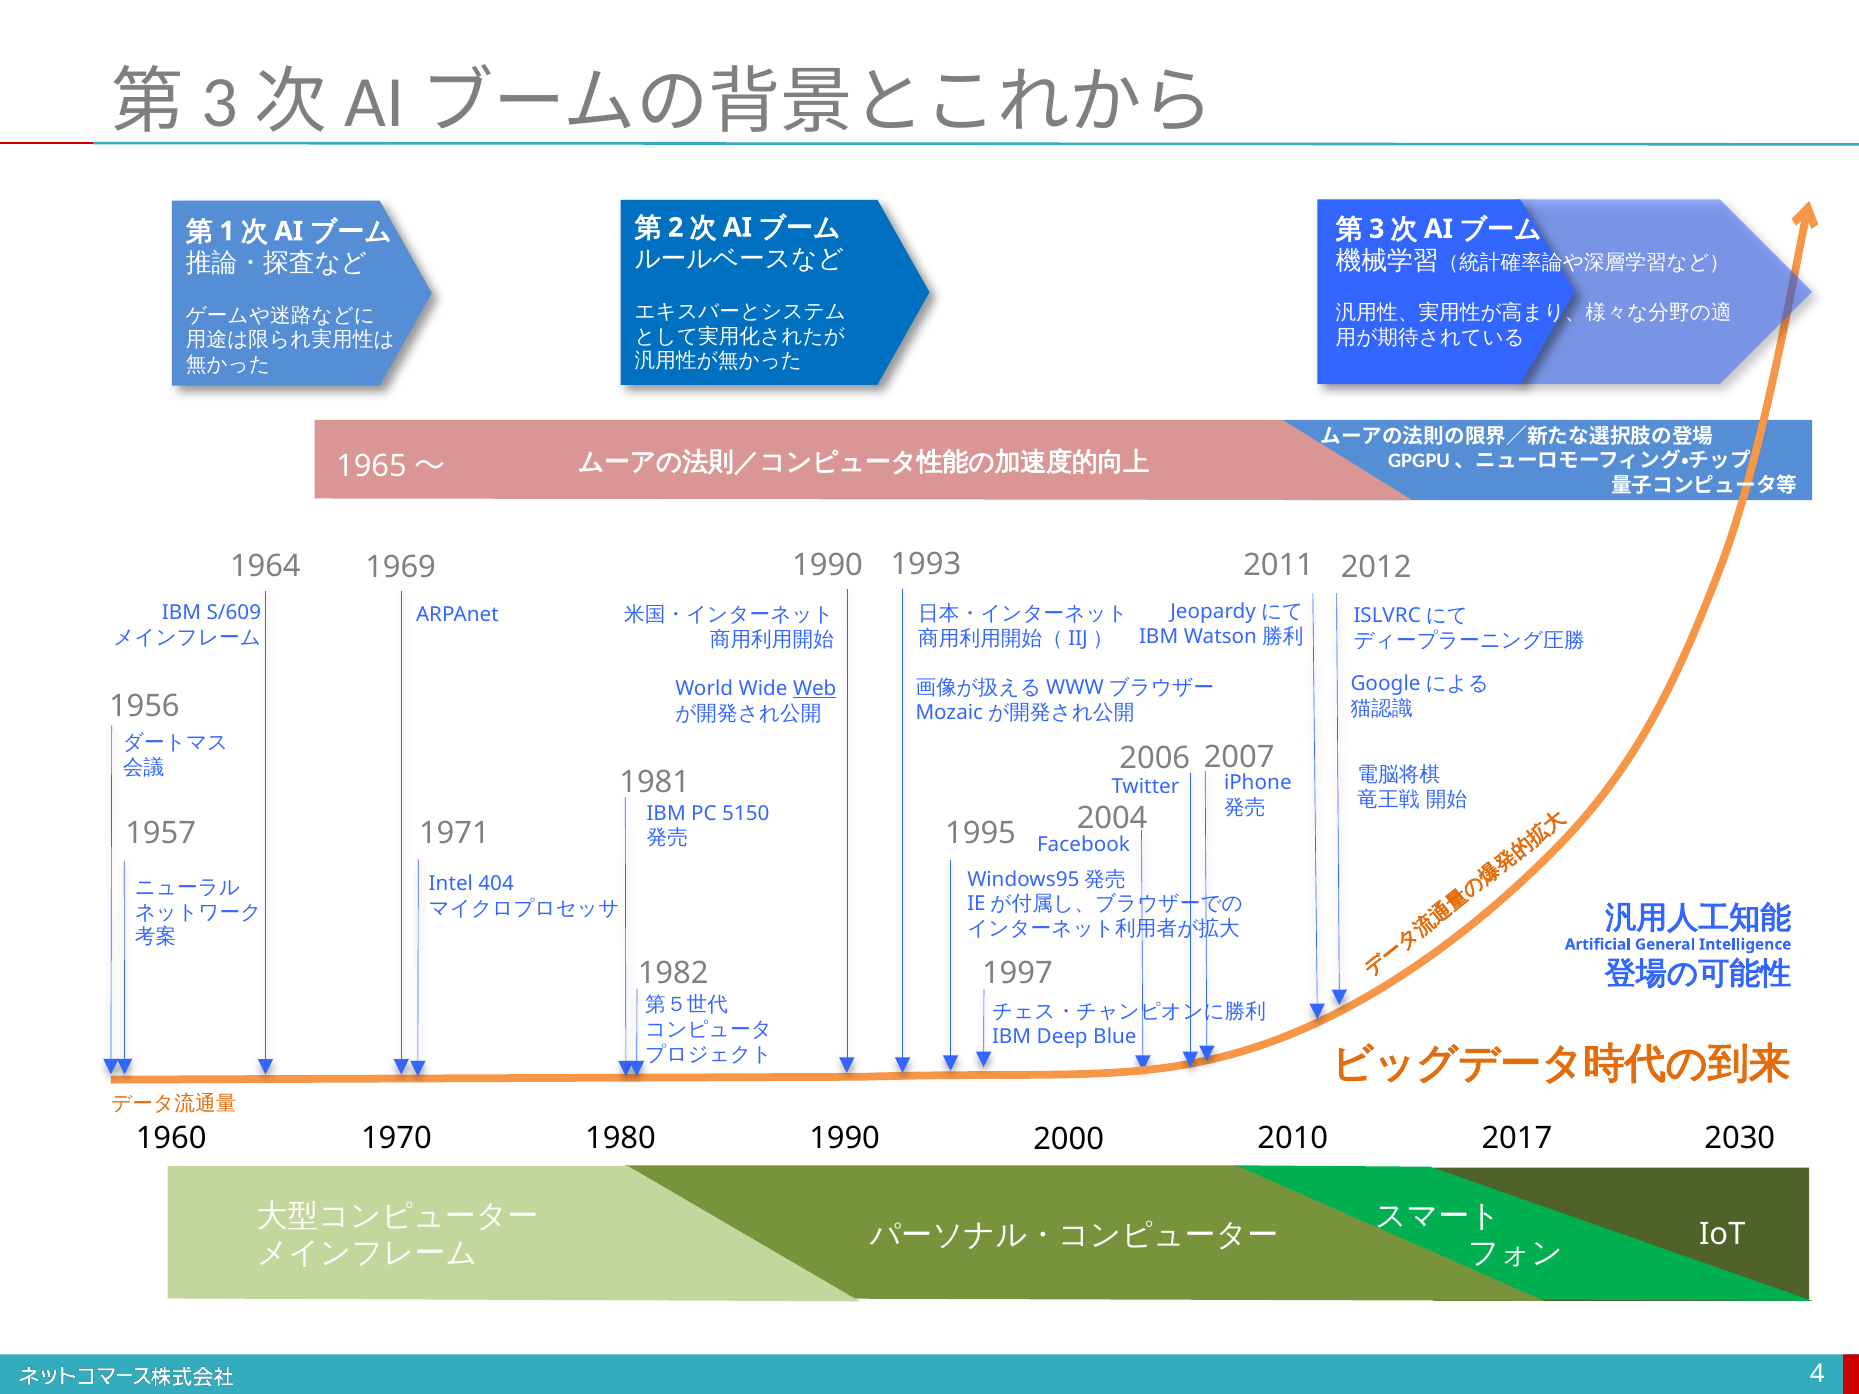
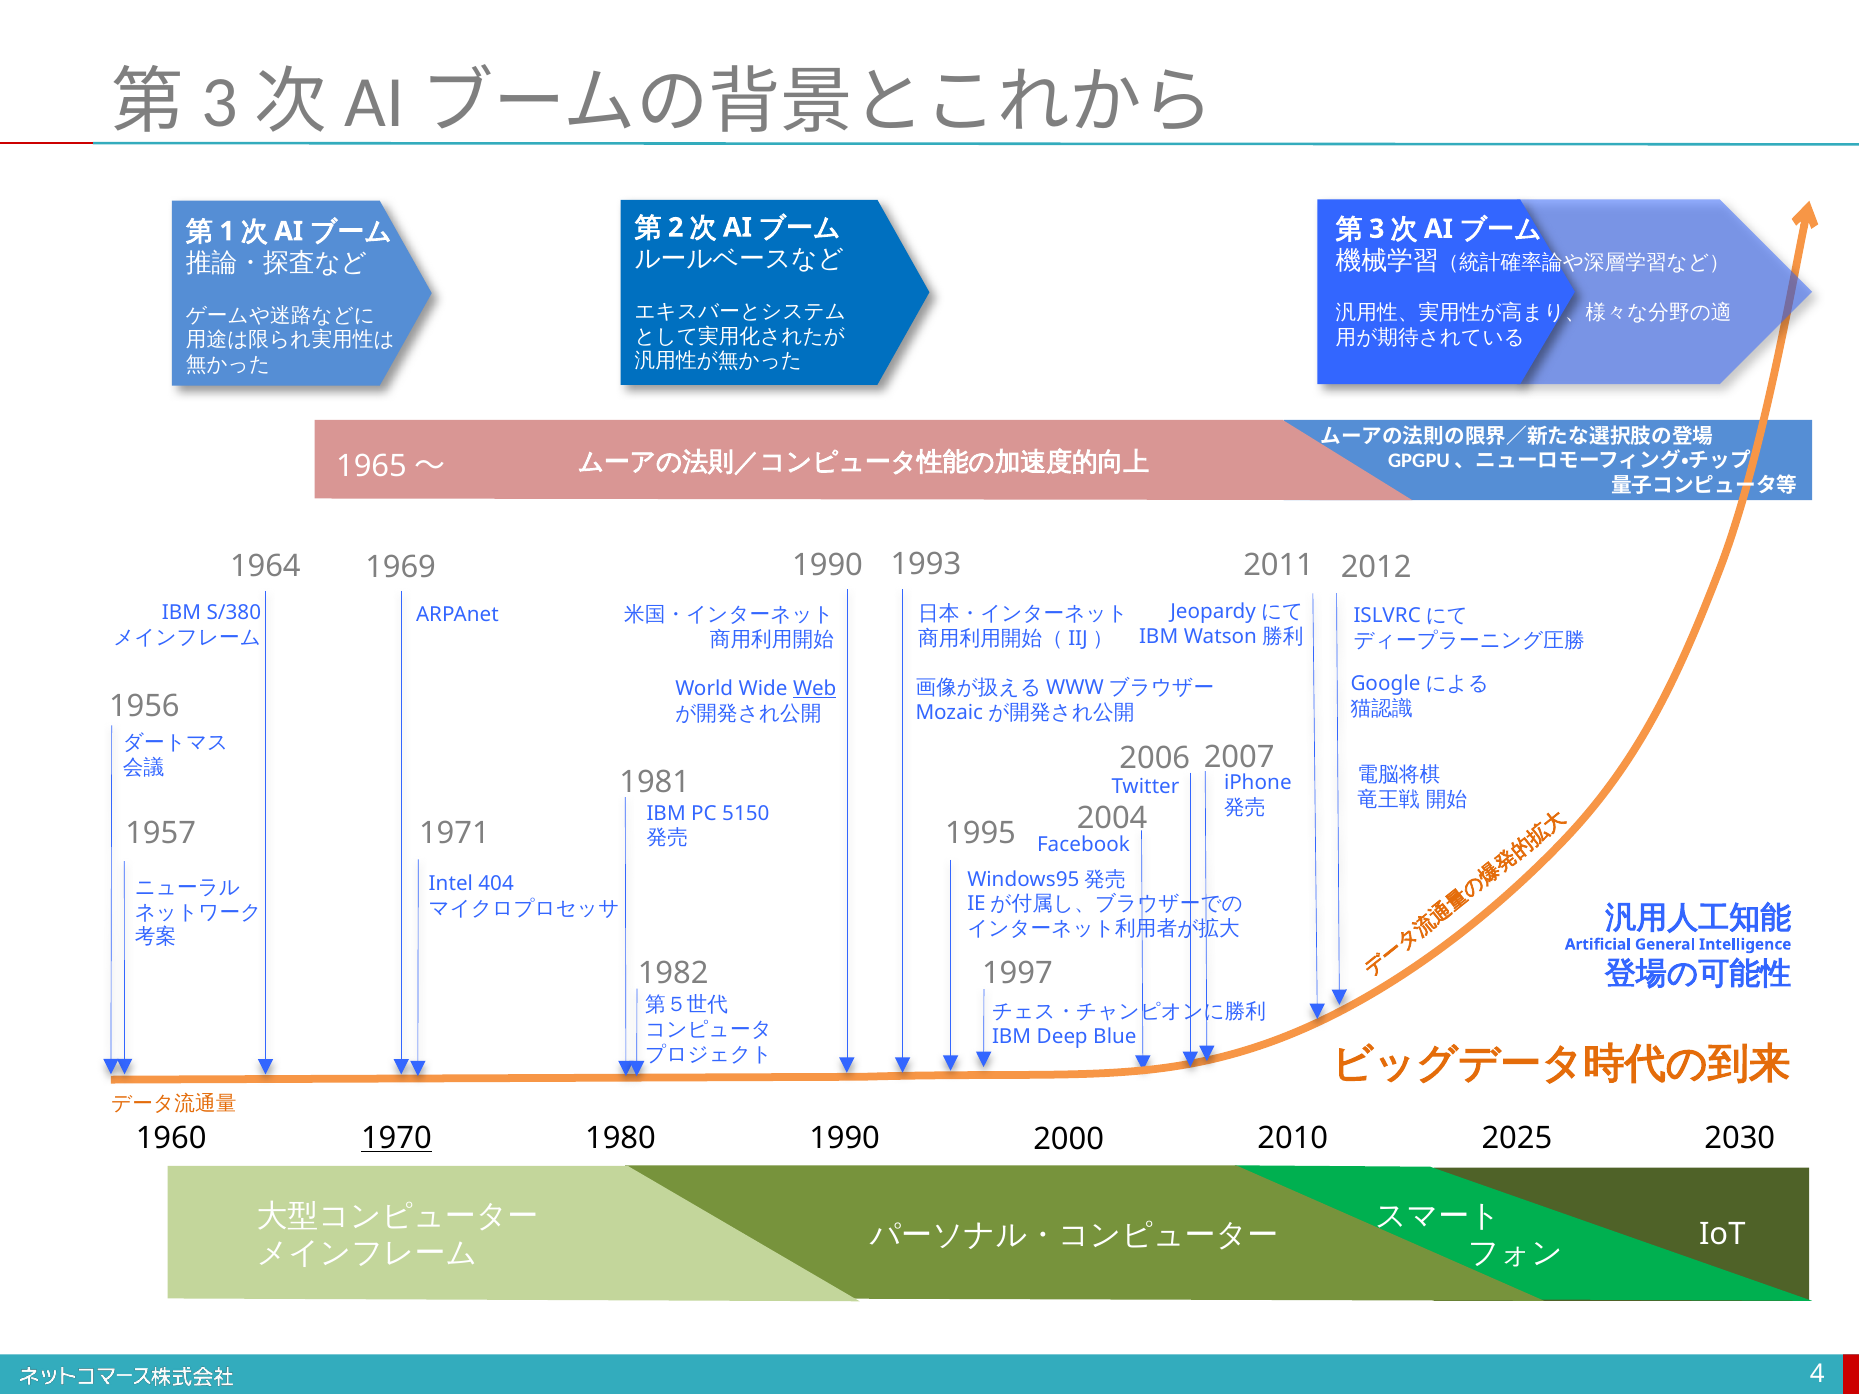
S/609: S/609 -> S/380
1970 underline: none -> present
2017: 2017 -> 2025
